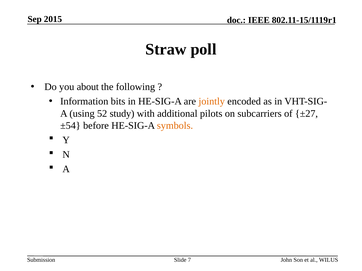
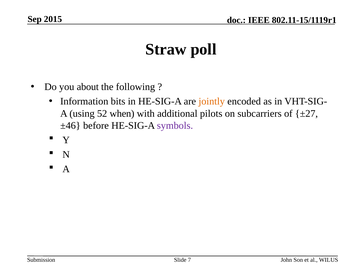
study: study -> when
±54: ±54 -> ±46
symbols colour: orange -> purple
